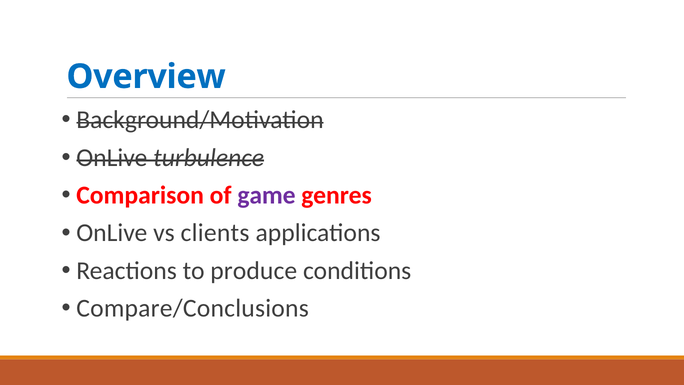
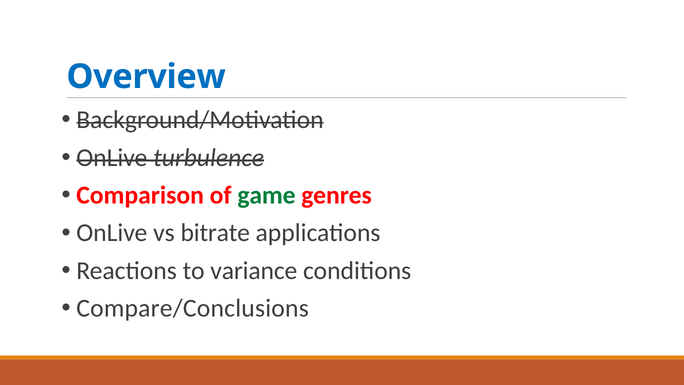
game colour: purple -> green
clients: clients -> bitrate
produce: produce -> variance
